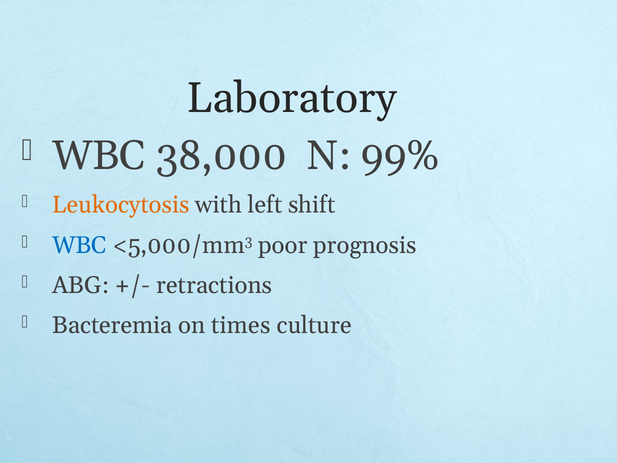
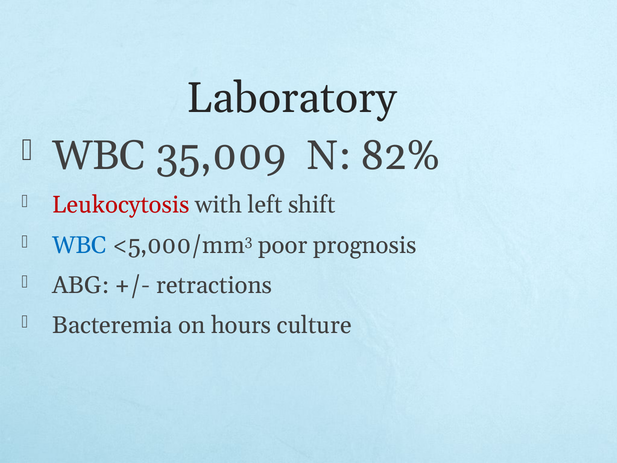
38,000: 38,000 -> 35,009
99%: 99% -> 82%
Leukocytosis colour: orange -> red
times: times -> hours
